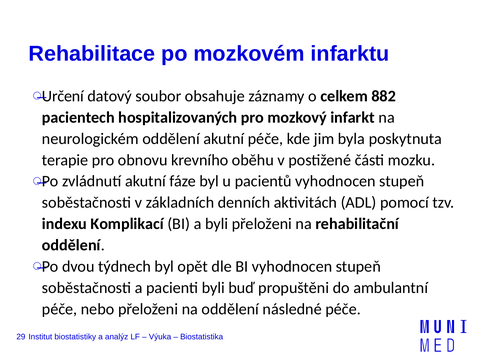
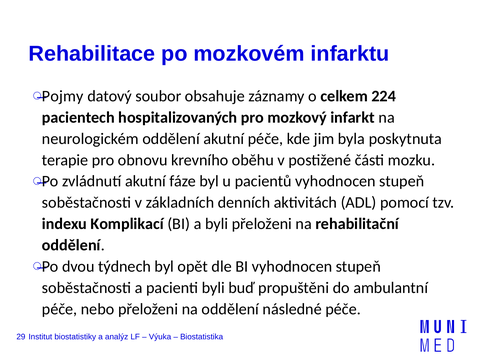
Určení: Určení -> Pojmy
882: 882 -> 224
